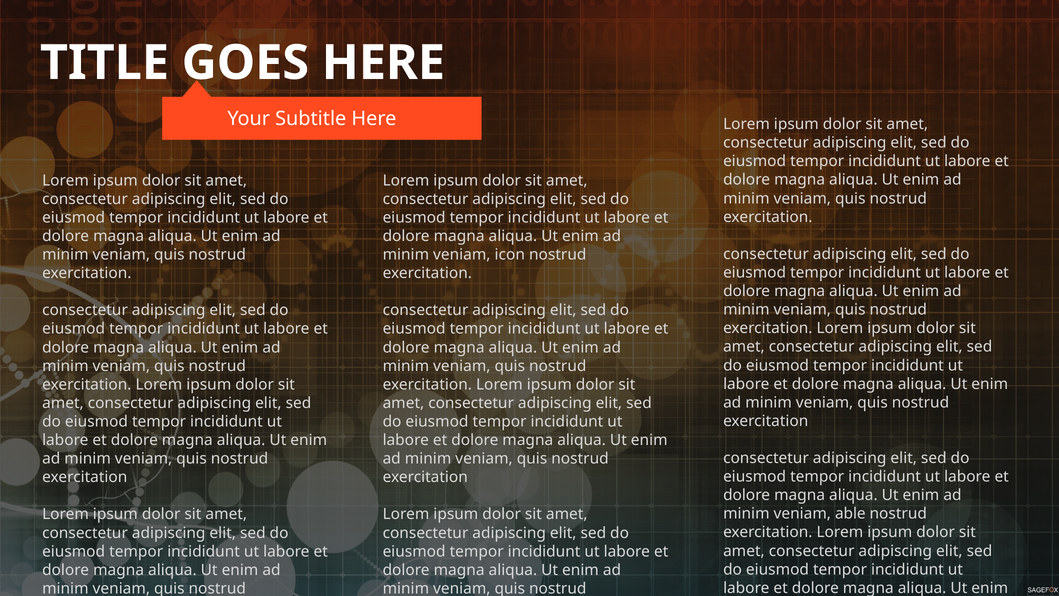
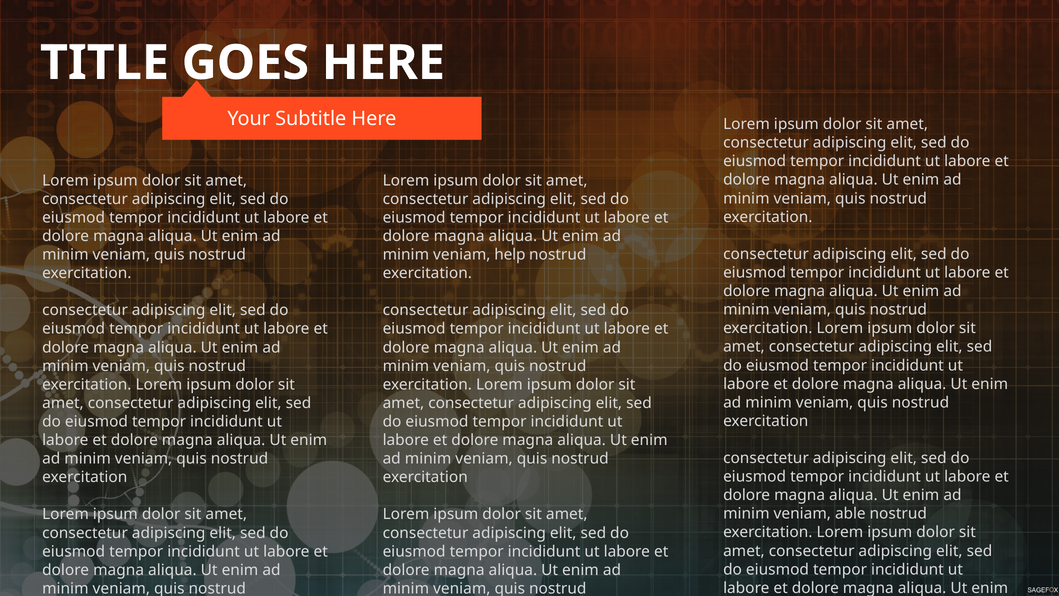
icon: icon -> help
